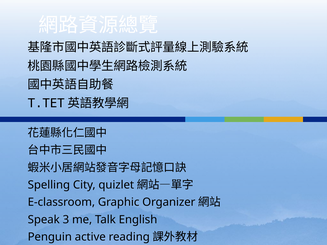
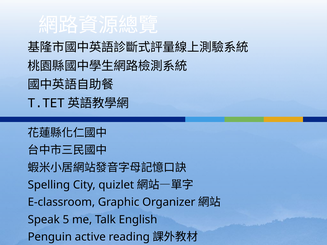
3: 3 -> 5
